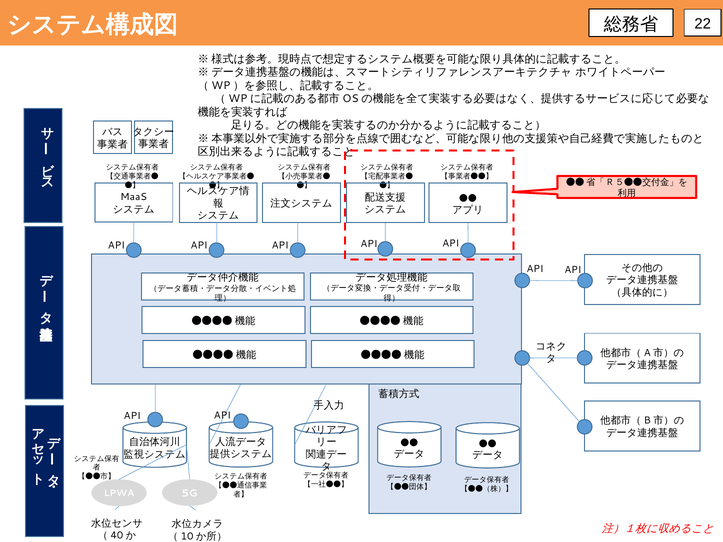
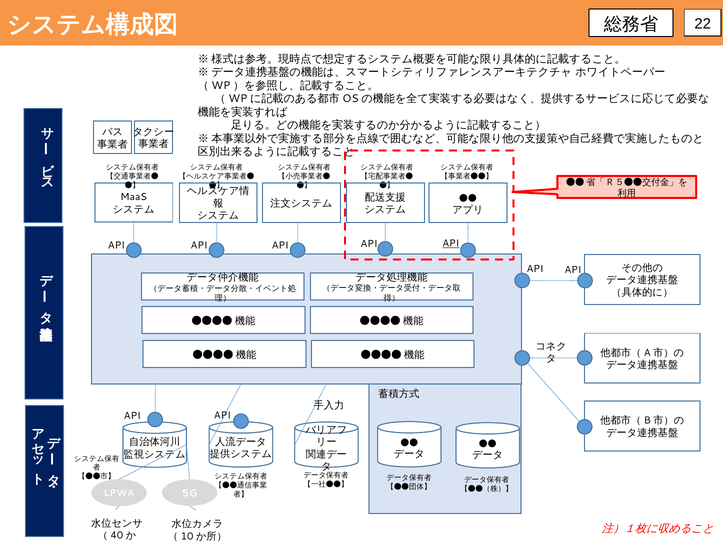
API at (451, 243) underline: none -> present
